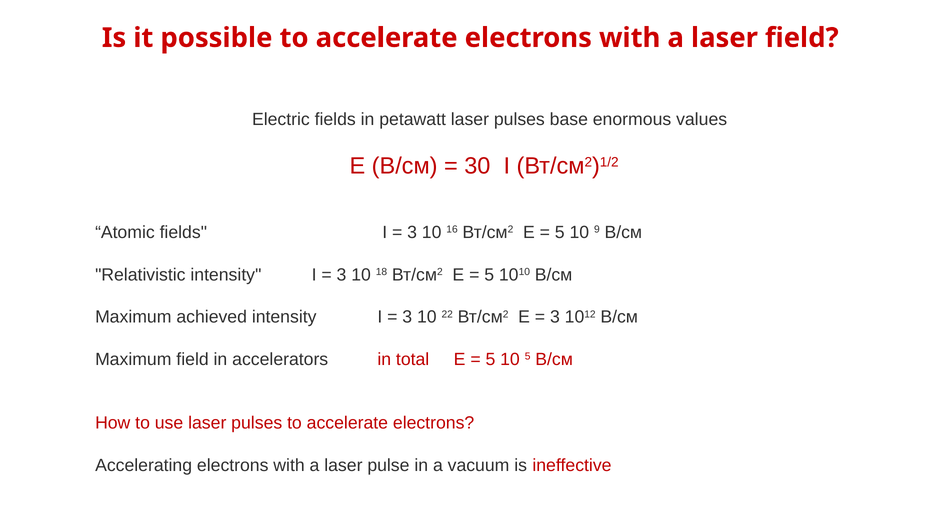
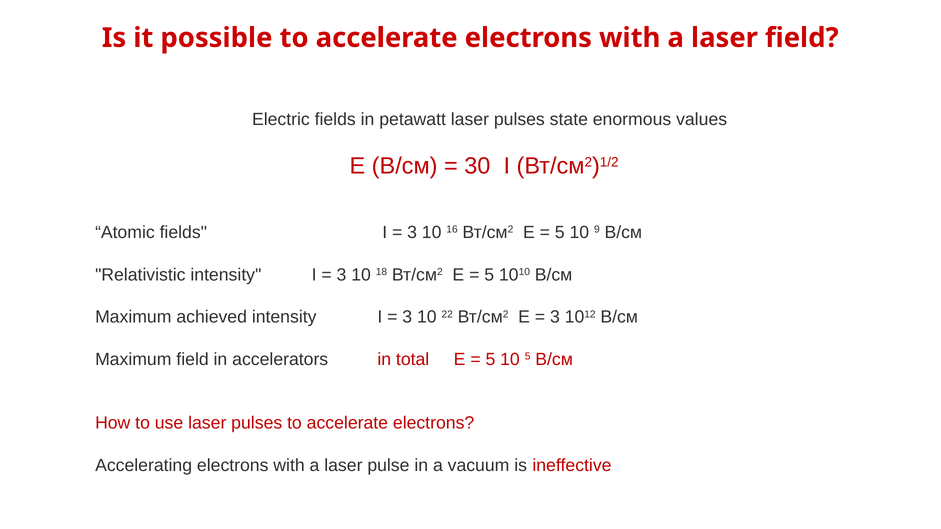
base: base -> state
